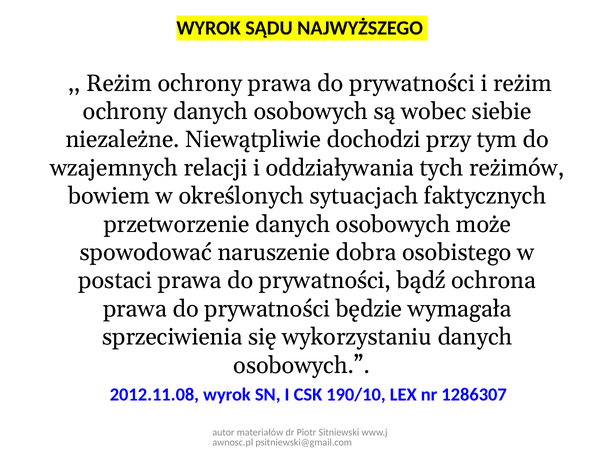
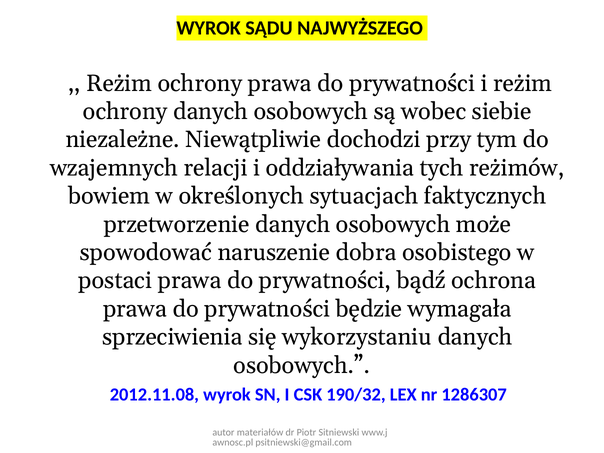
190/10: 190/10 -> 190/32
